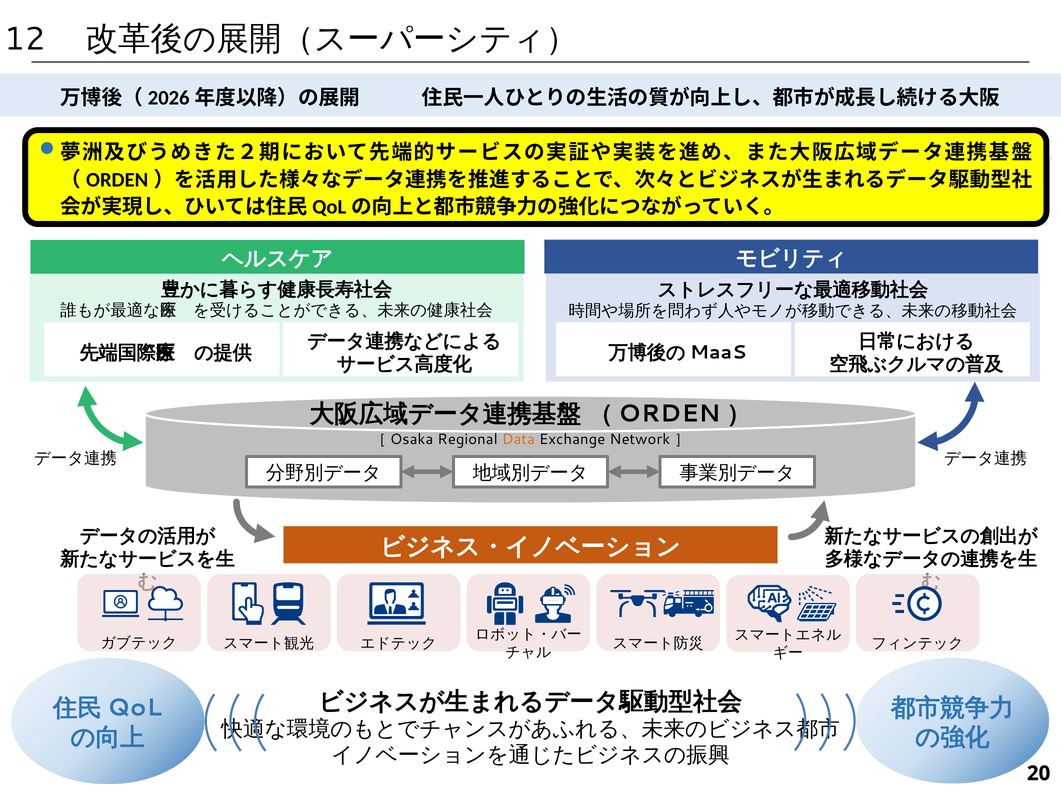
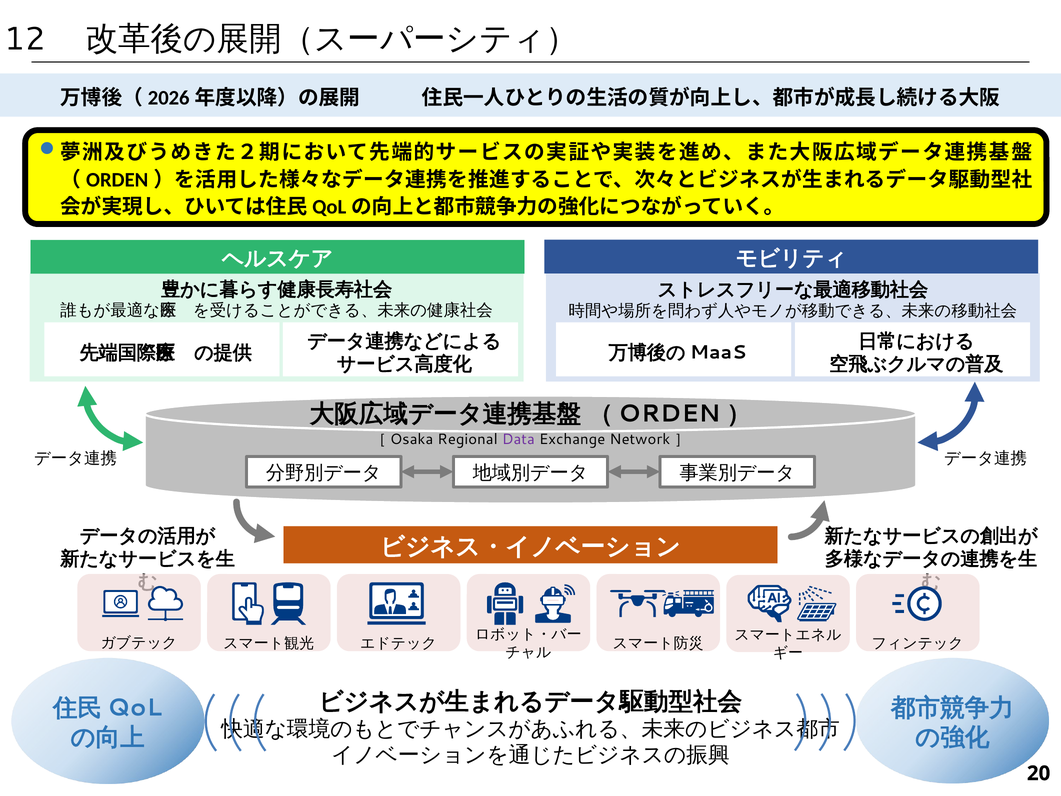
Data colour: orange -> purple
